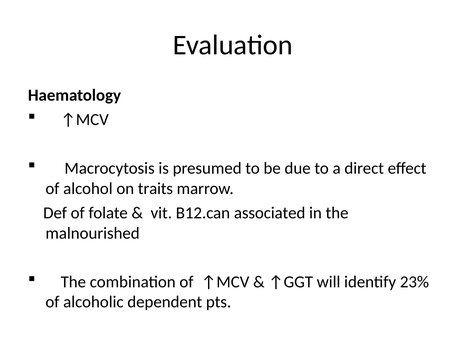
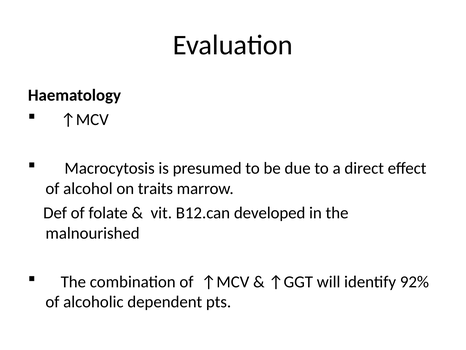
associated: associated -> developed
23%: 23% -> 92%
